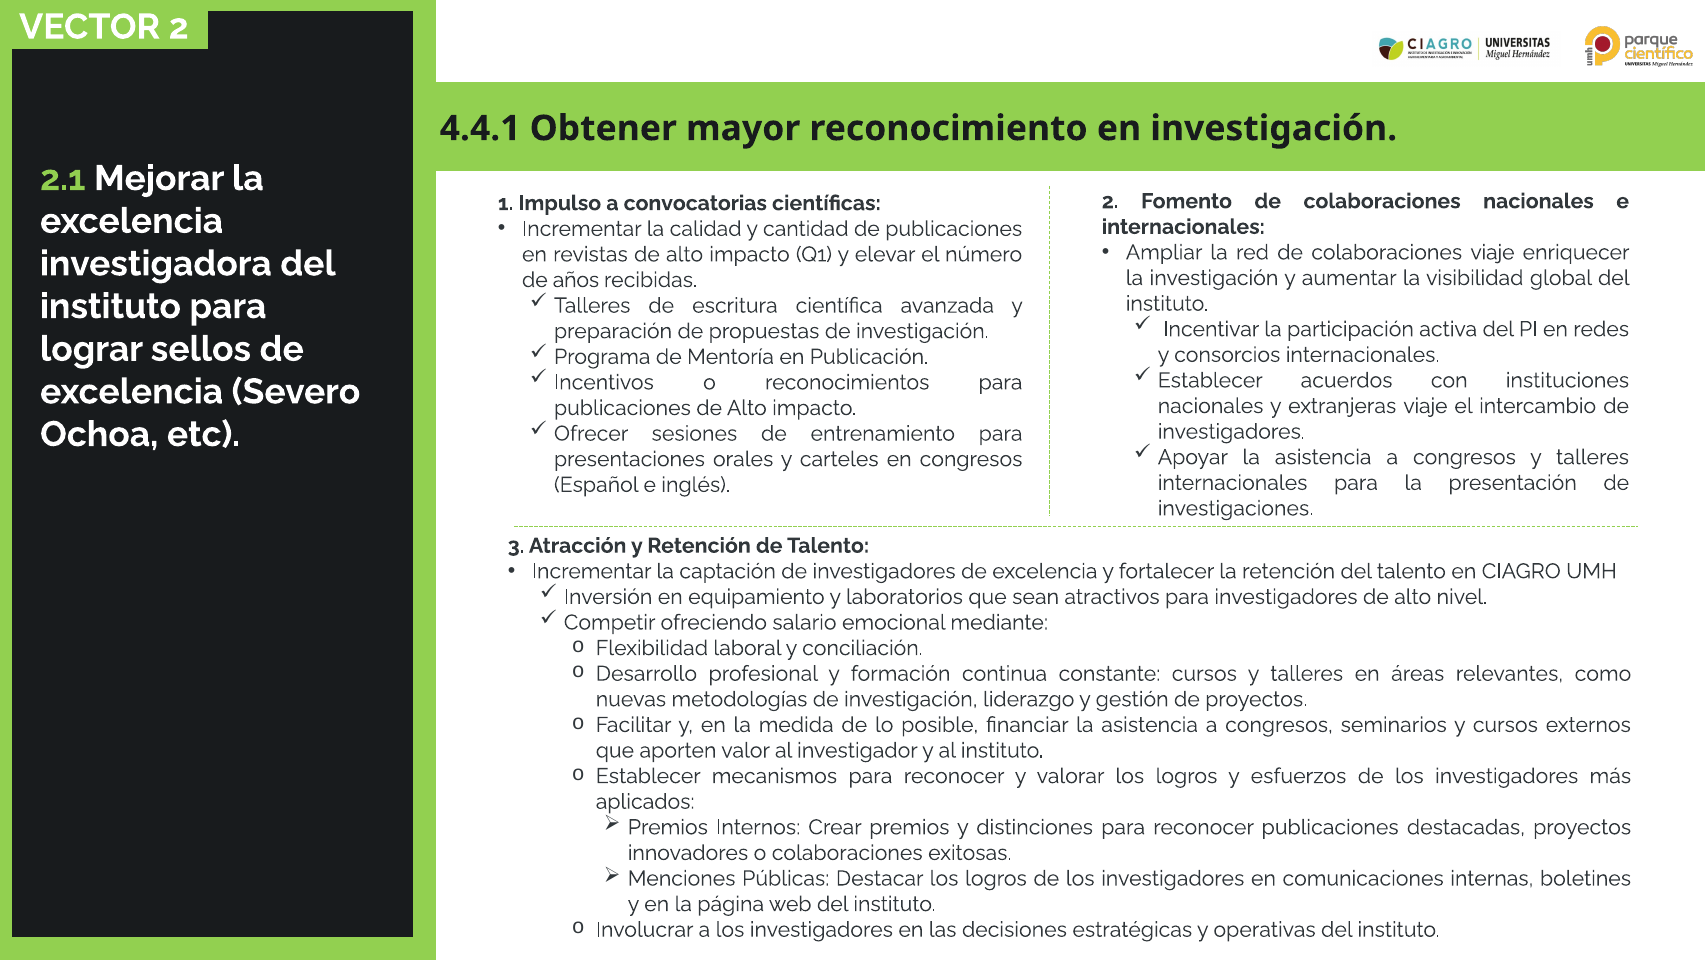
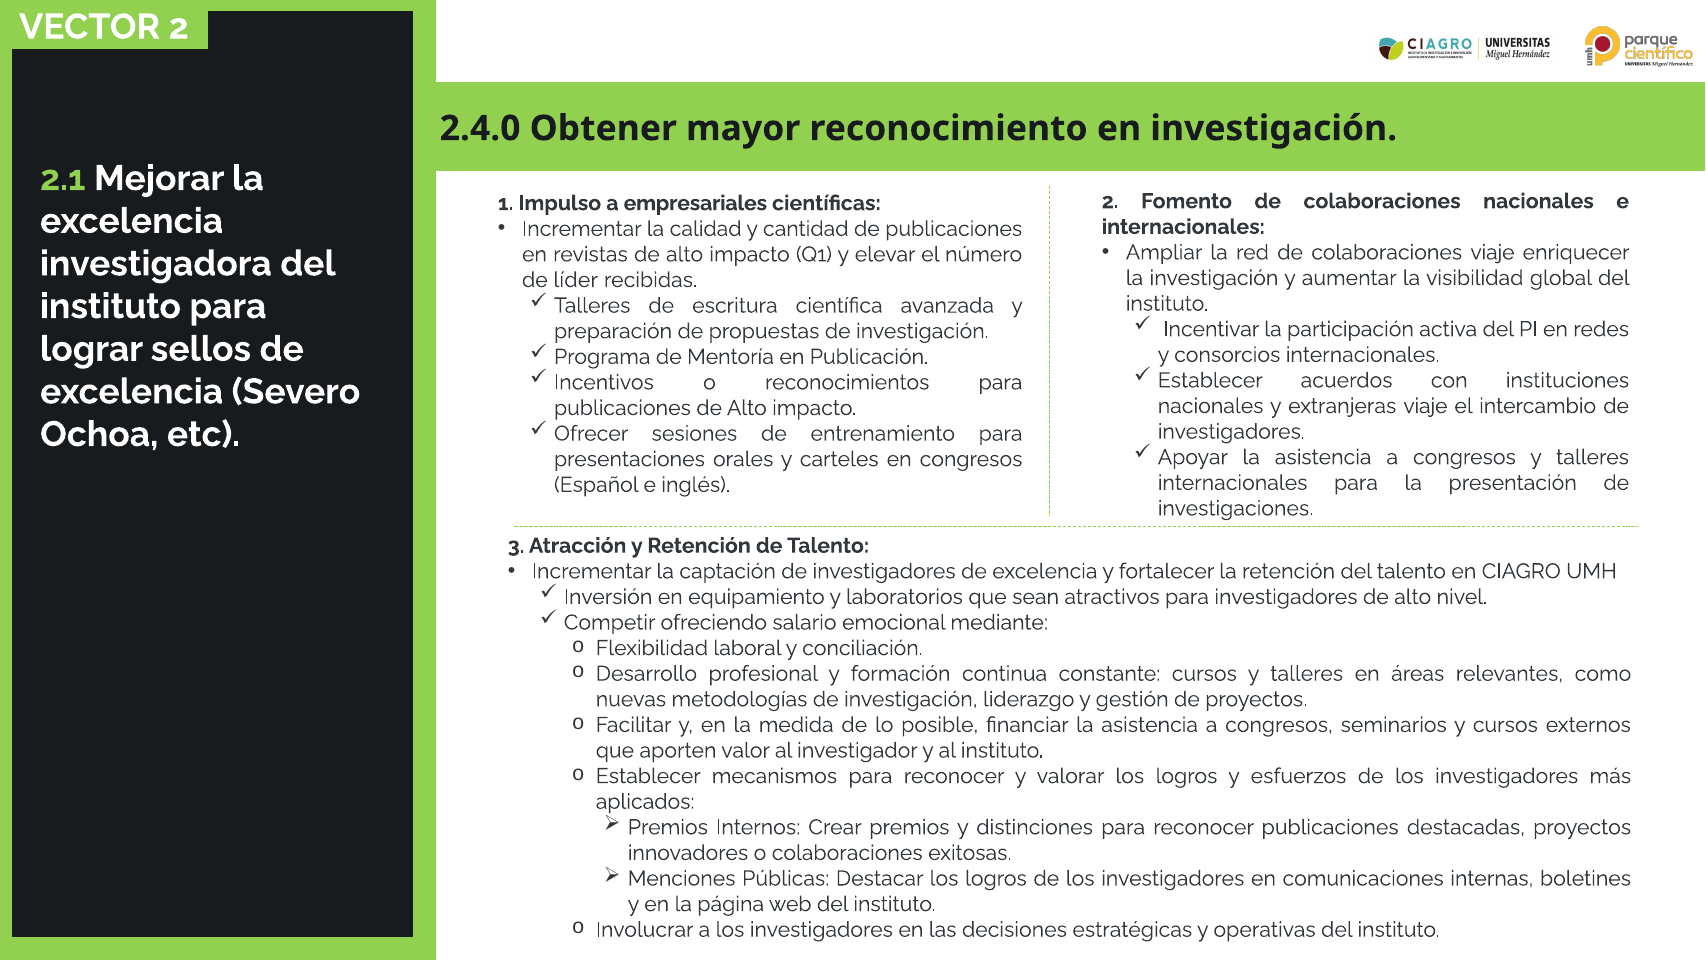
4.4.1: 4.4.1 -> 2.4.0
convocatorias: convocatorias -> empresariales
años: años -> líder
